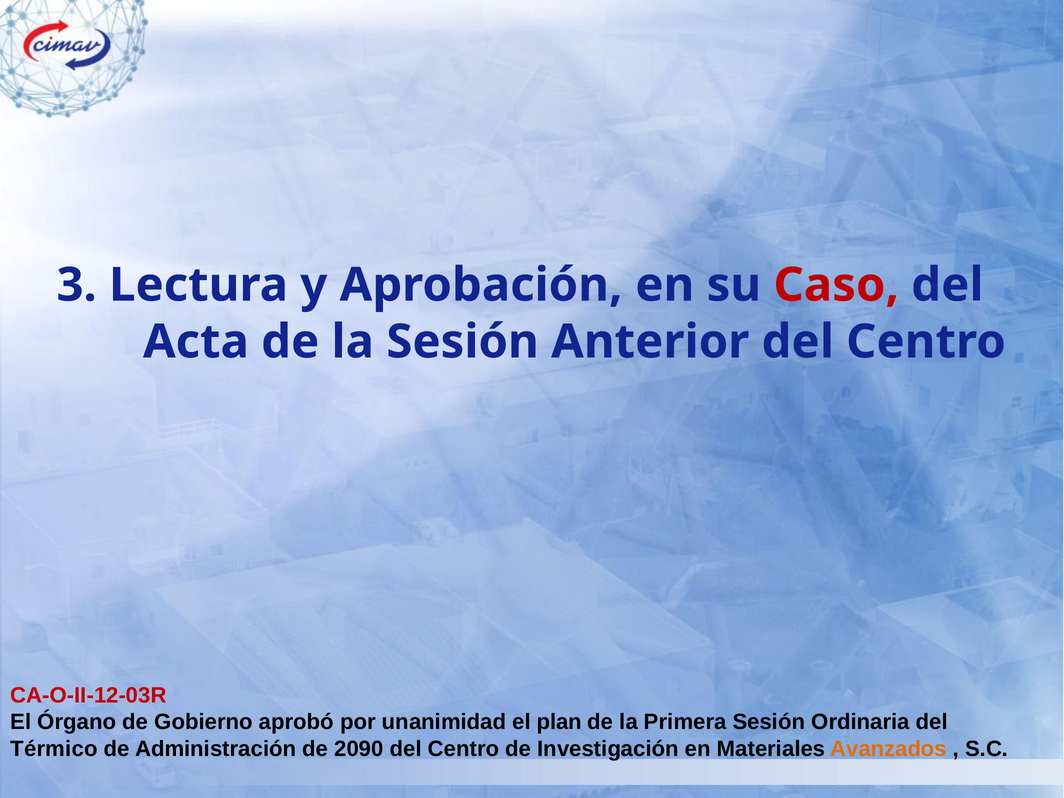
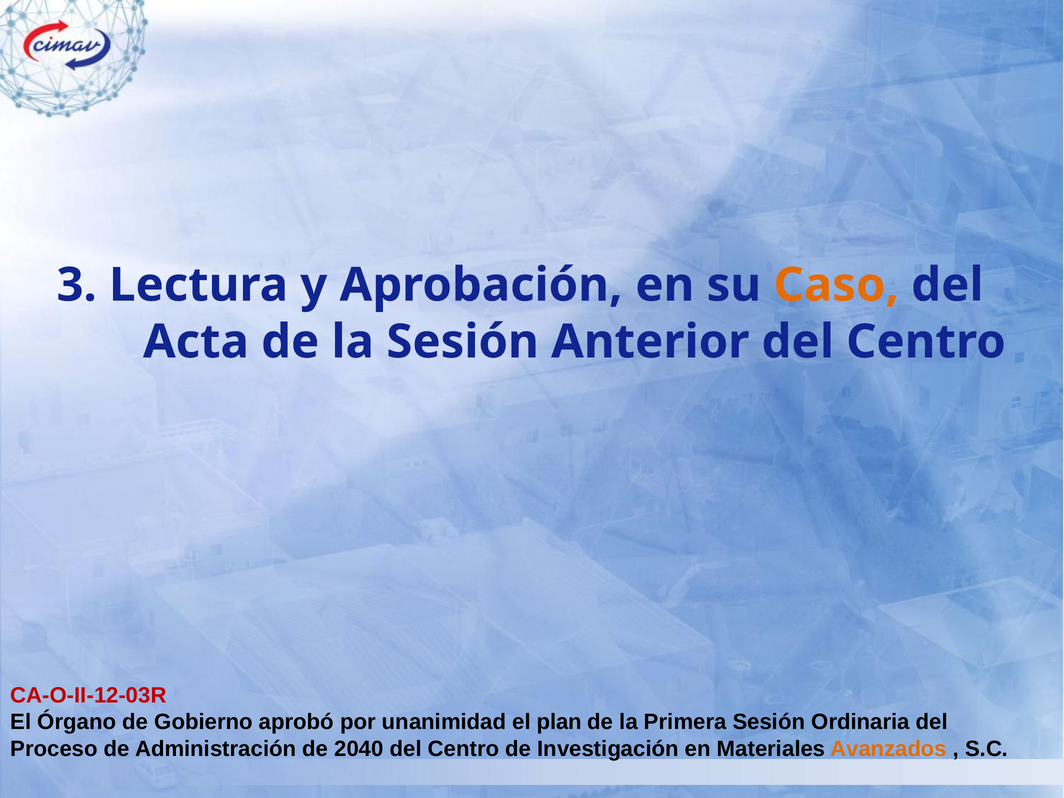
Caso colour: red -> orange
Térmico: Térmico -> Proceso
2090: 2090 -> 2040
